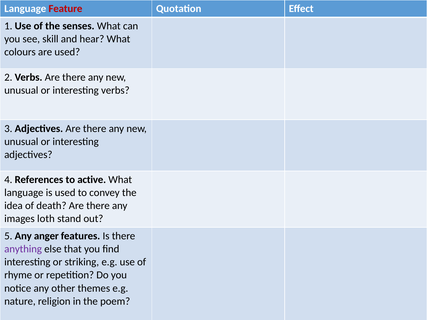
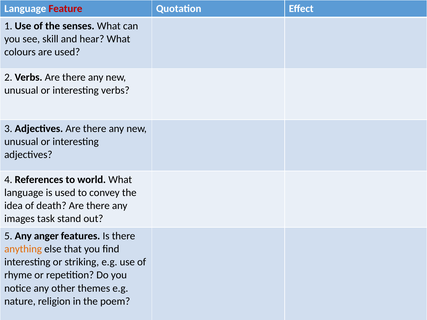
active: active -> world
loth: loth -> task
anything colour: purple -> orange
